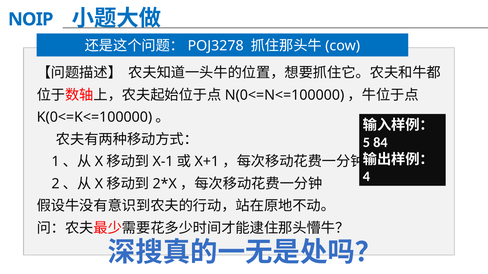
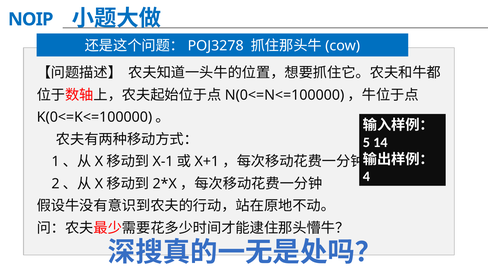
84: 84 -> 14
